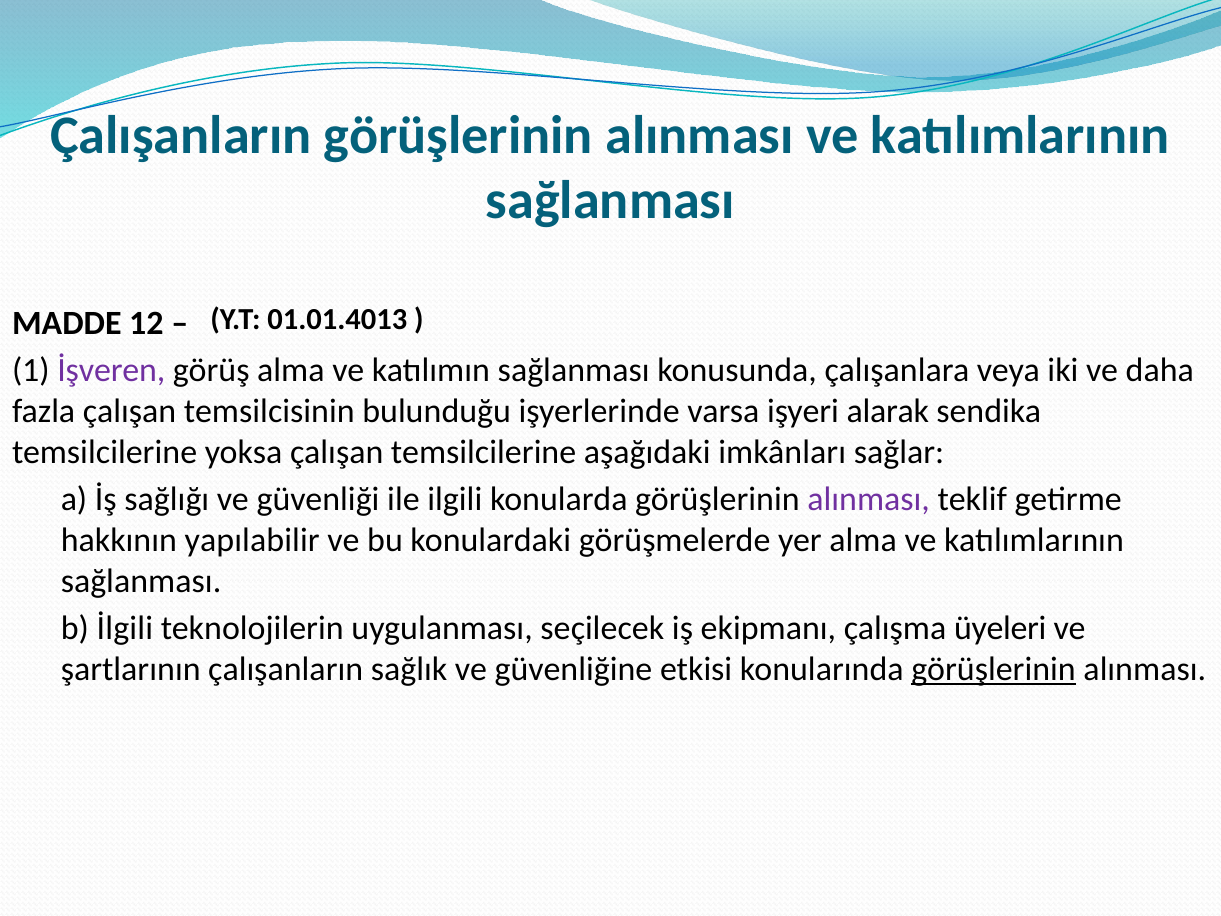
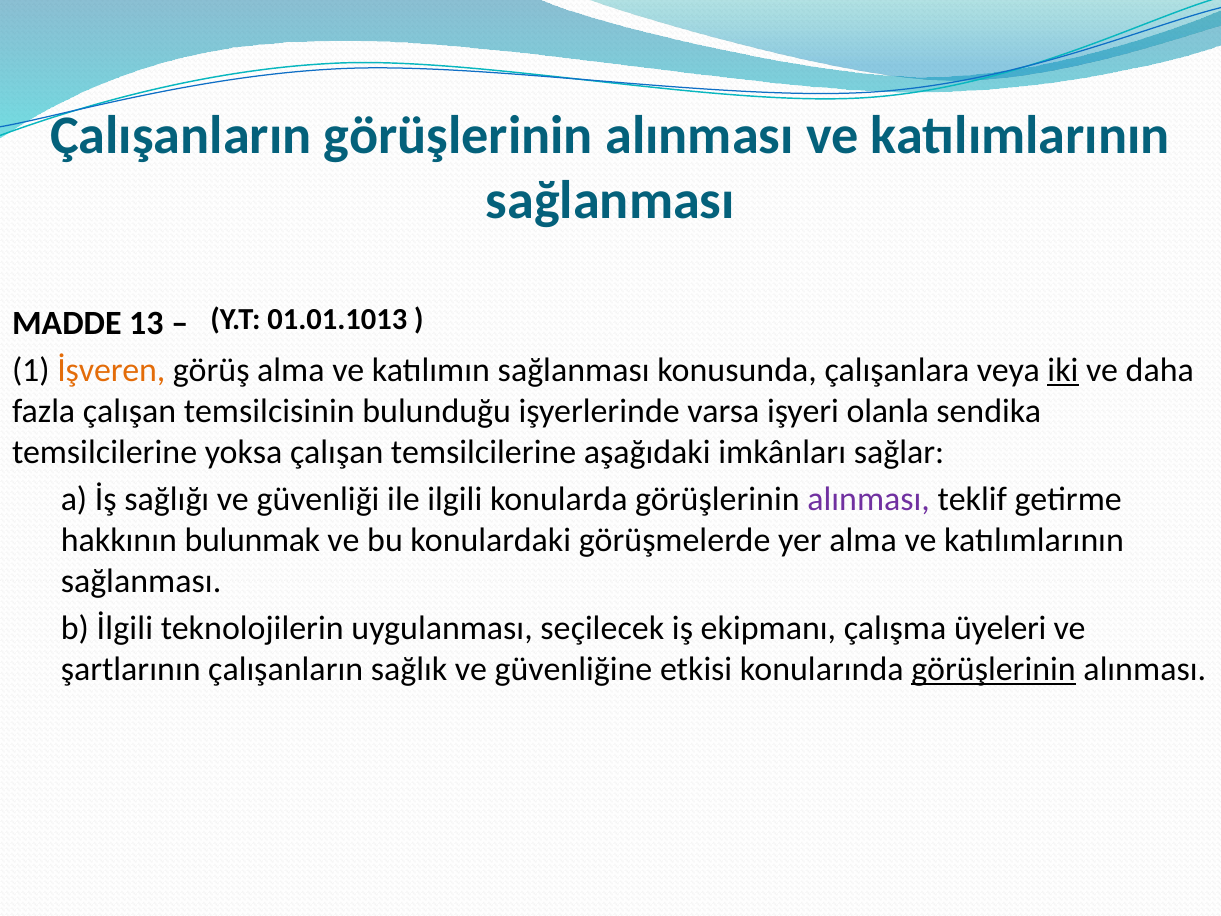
01.01.4013: 01.01.4013 -> 01.01.1013
12: 12 -> 13
İşveren colour: purple -> orange
iki underline: none -> present
alarak: alarak -> olanla
yapılabilir: yapılabilir -> bulunmak
